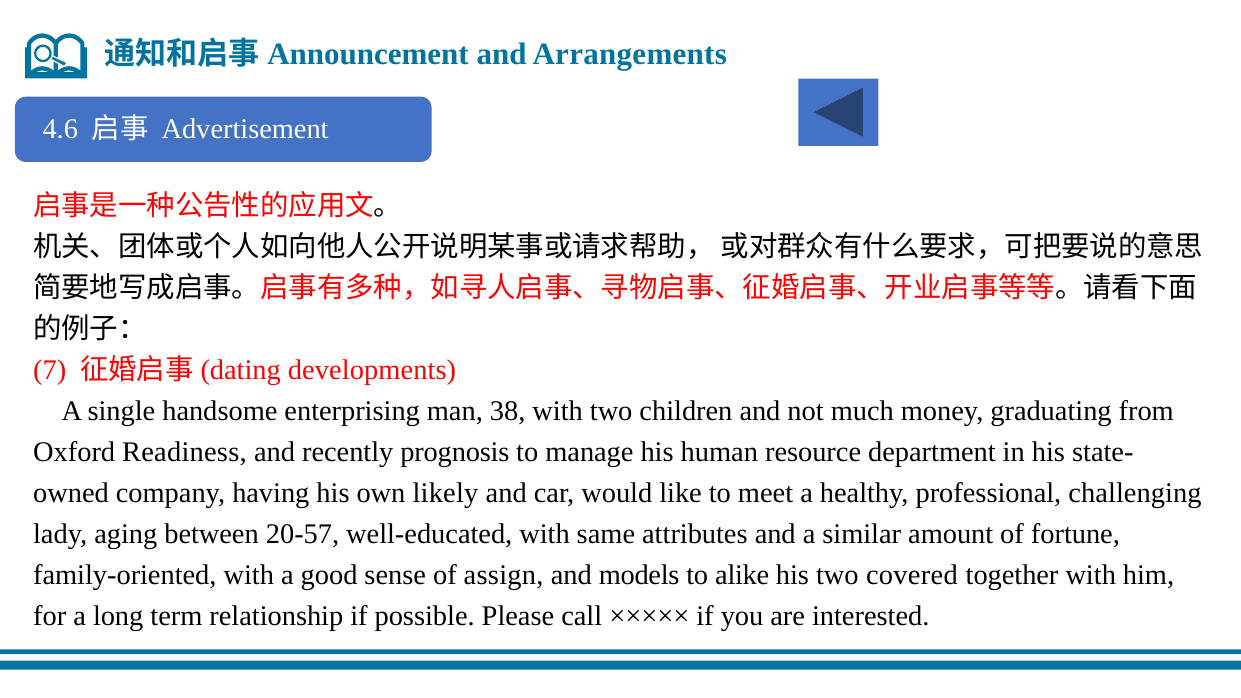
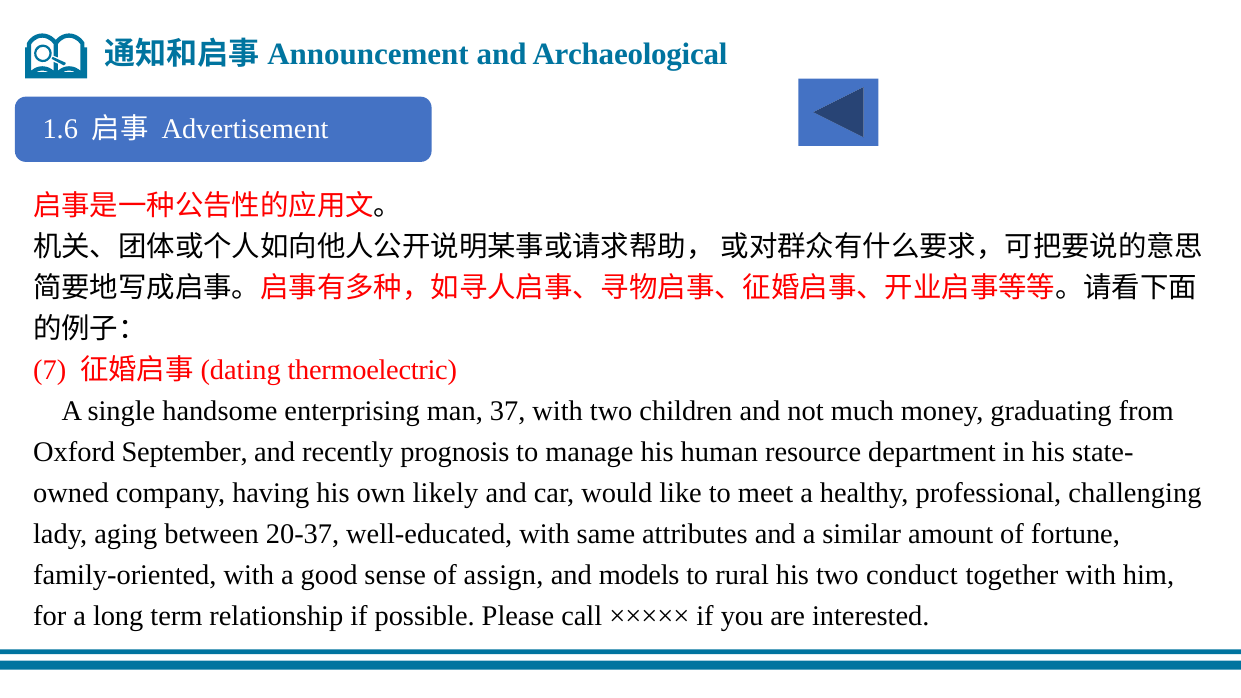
Arrangements: Arrangements -> Archaeological
4.6: 4.6 -> 1.6
developments: developments -> thermoelectric
38: 38 -> 37
Readiness: Readiness -> September
20-57: 20-57 -> 20-37
alike: alike -> rural
covered: covered -> conduct
